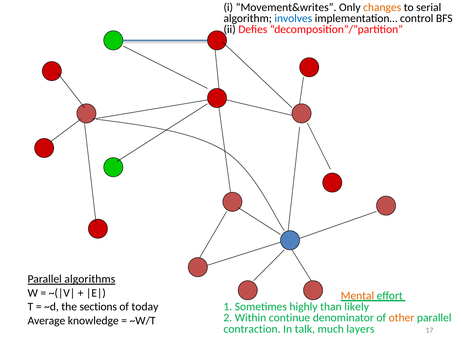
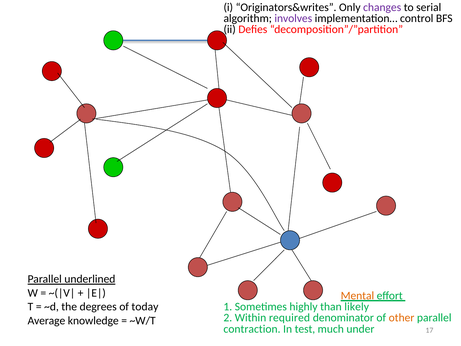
Movement&writes: Movement&writes -> Originators&writes
changes colour: orange -> purple
involves colour: blue -> purple
algorithms: algorithms -> underlined
sections: sections -> degrees
continue: continue -> required
talk: talk -> test
layers: layers -> under
